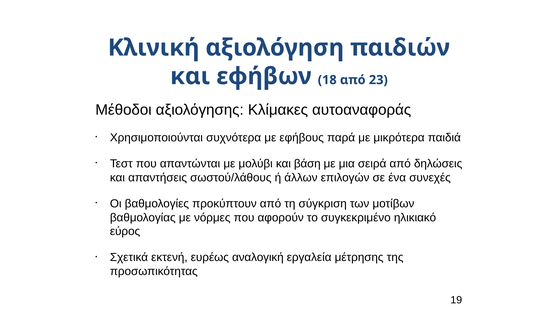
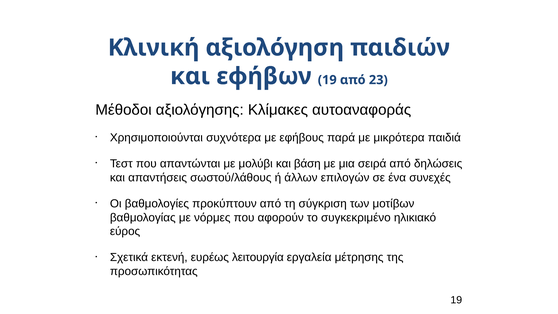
εφήβων 18: 18 -> 19
αναλογική: αναλογική -> λειτουργία
